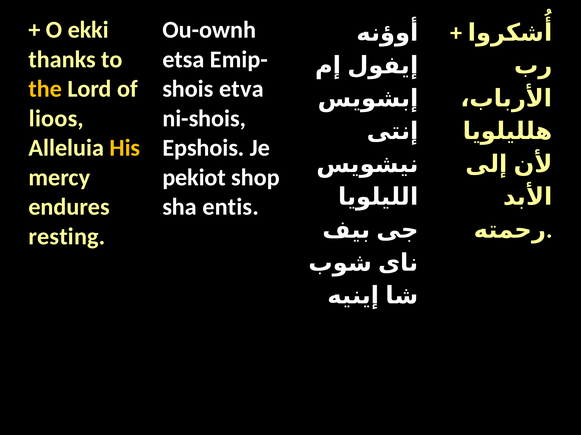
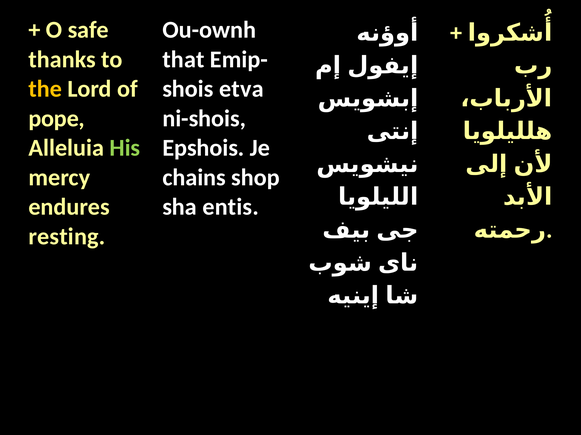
ekki: ekki -> safe
etsa: etsa -> that
lioos: lioos -> pope
His colour: yellow -> light green
pekiot: pekiot -> chains
